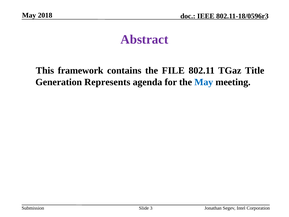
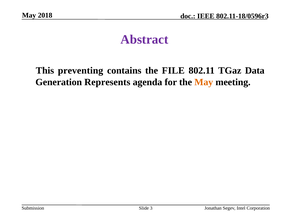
framework: framework -> preventing
Title: Title -> Data
May at (204, 82) colour: blue -> orange
